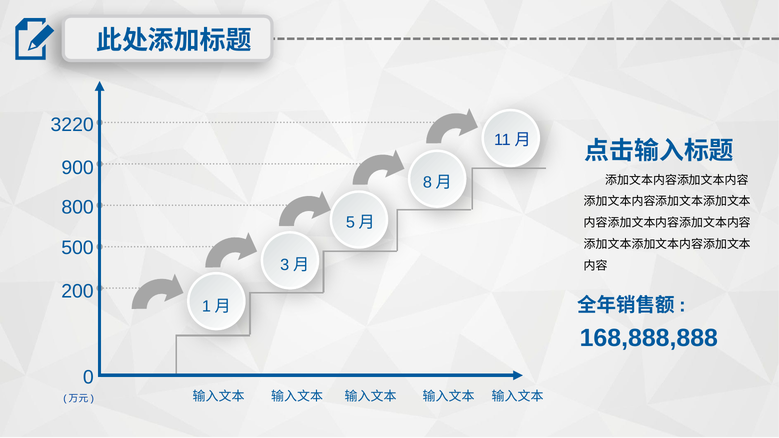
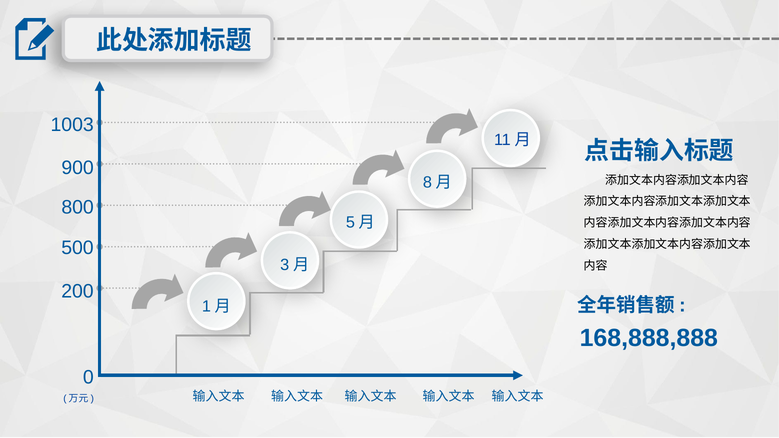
3220: 3220 -> 1003
